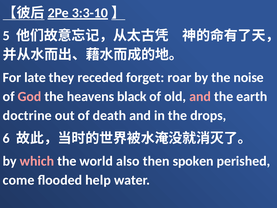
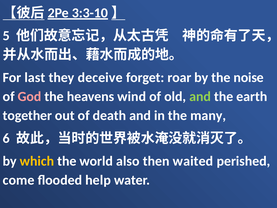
late: late -> last
receded: receded -> deceive
black: black -> wind
and at (200, 96) colour: pink -> light green
doctrine: doctrine -> together
drops: drops -> many
which colour: pink -> yellow
spoken: spoken -> waited
